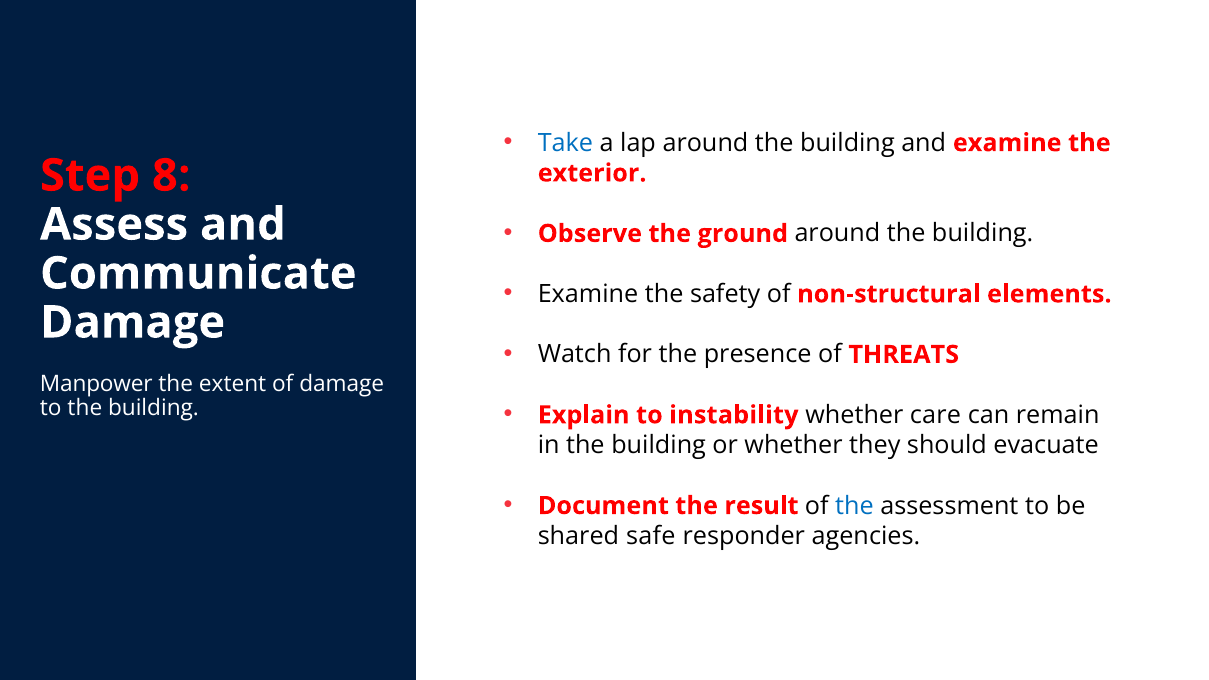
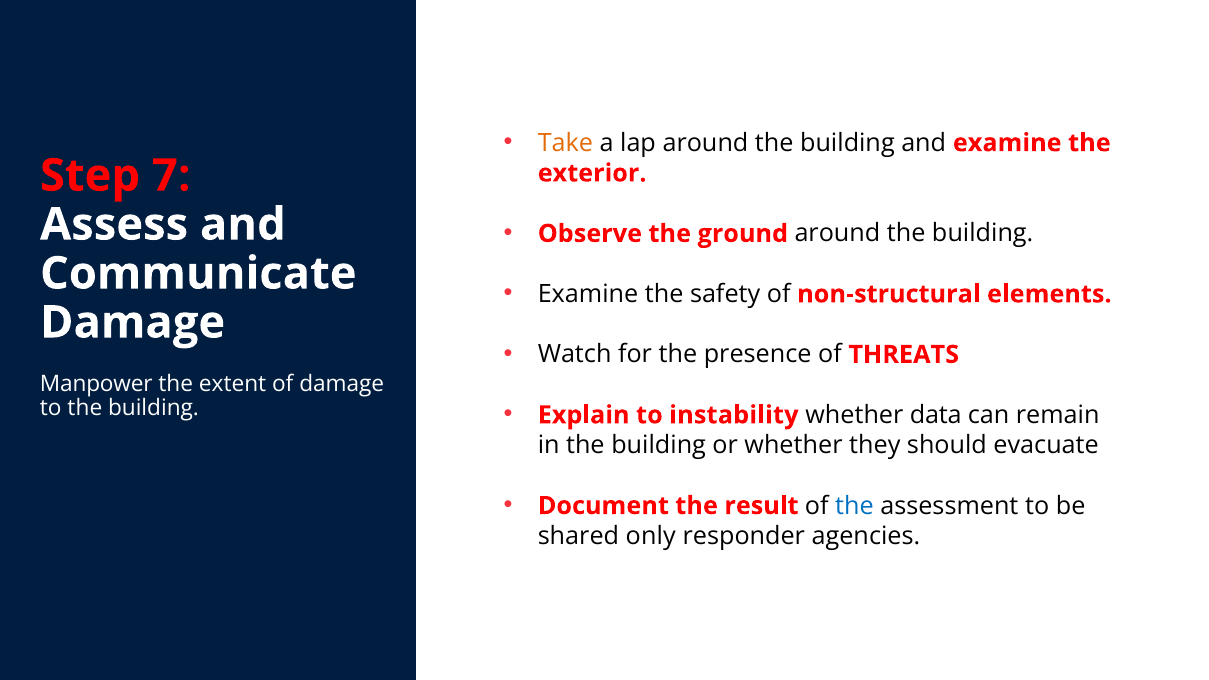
Take colour: blue -> orange
8: 8 -> 7
care: care -> data
safe: safe -> only
